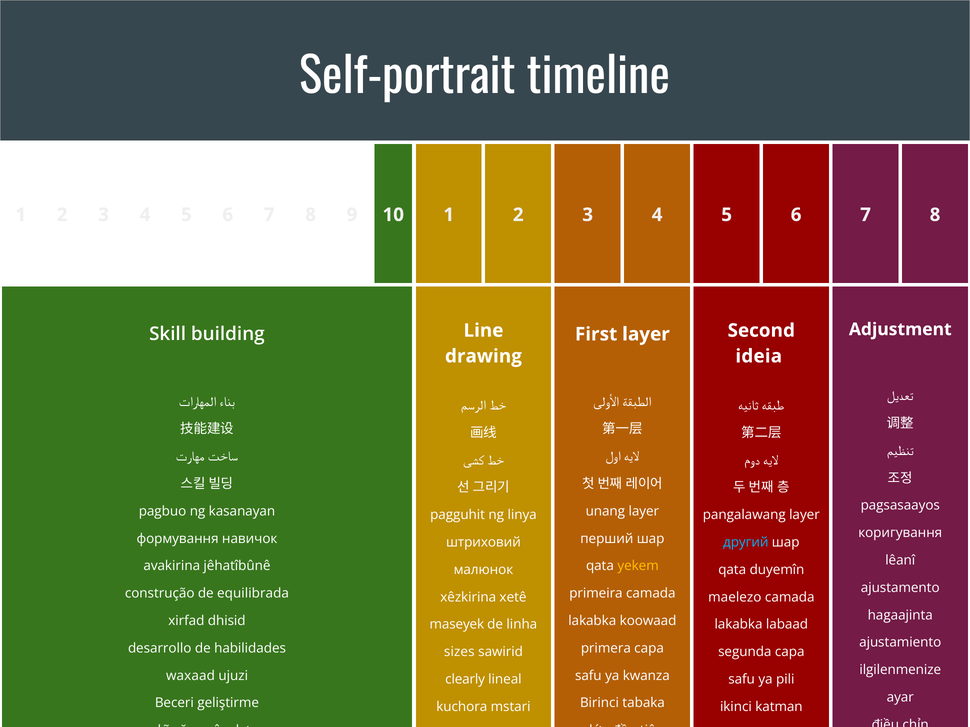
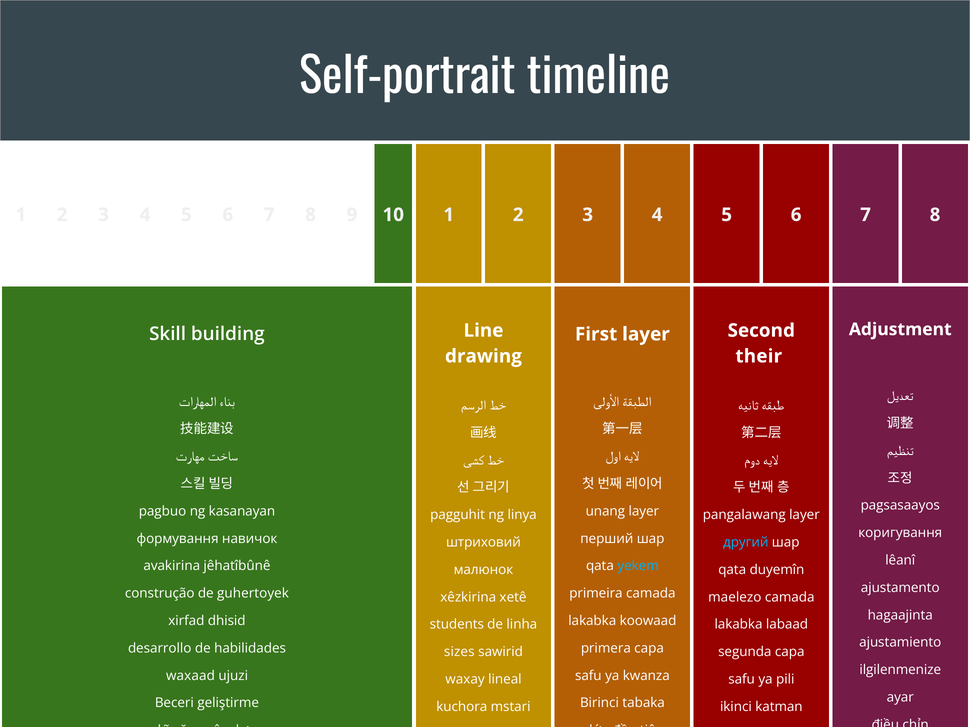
ideia: ideia -> their
yekem colour: yellow -> light blue
equilibrada: equilibrada -> guhertoyek
maseyek: maseyek -> students
clearly: clearly -> waxay
